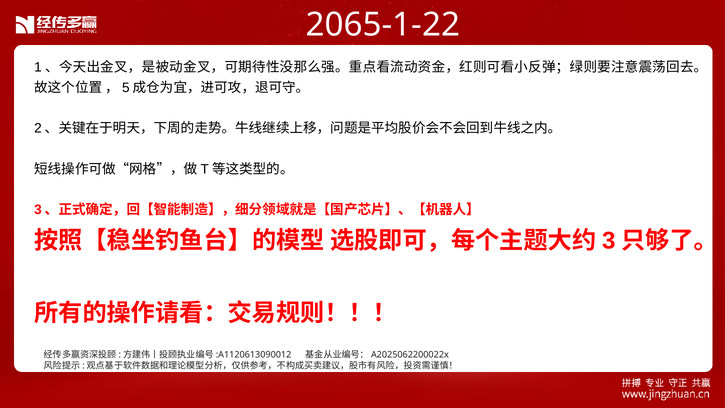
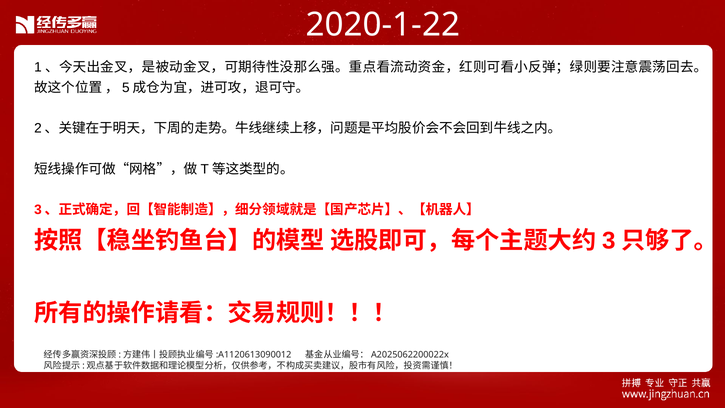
2065-1-22: 2065-1-22 -> 2020-1-22
